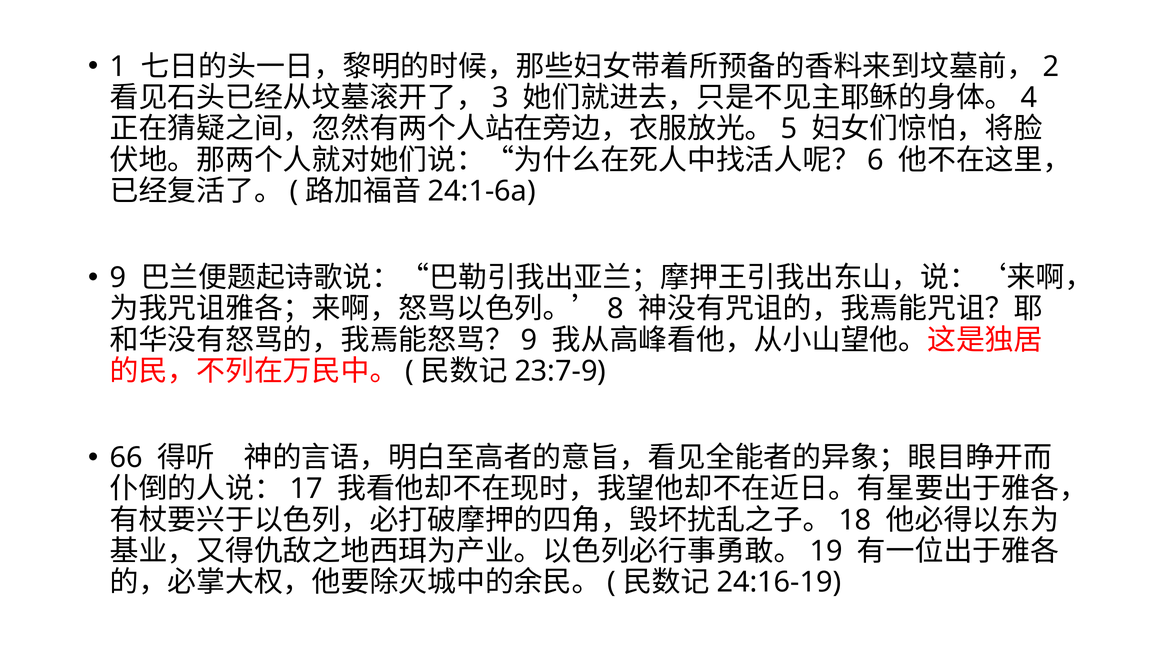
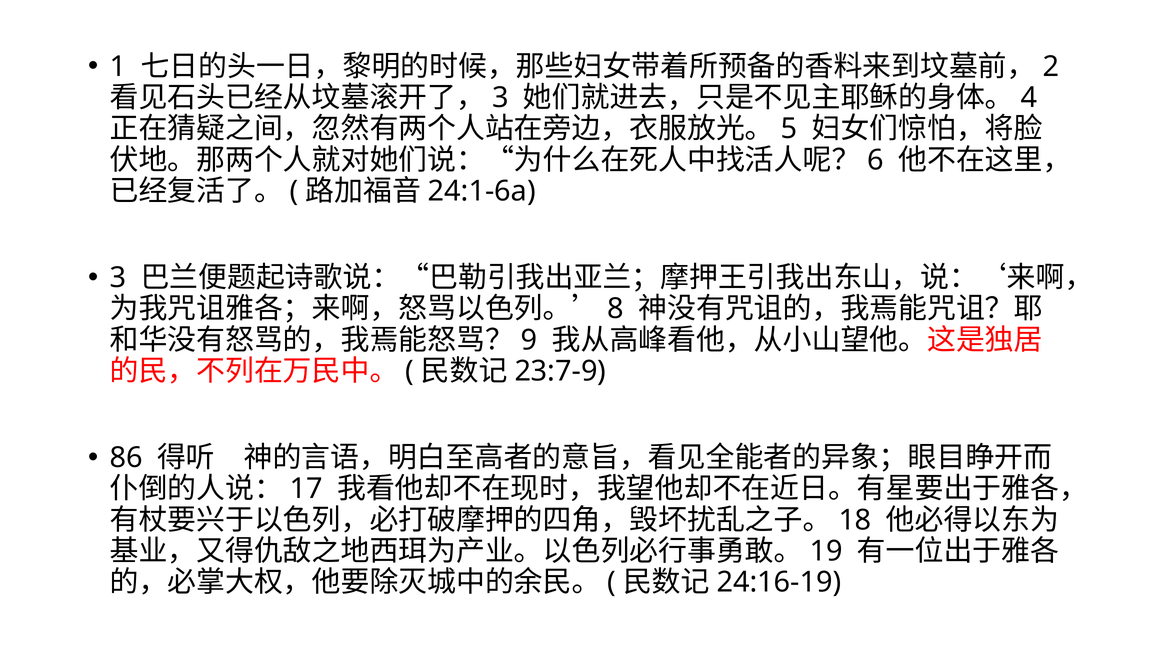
9 at (118, 278): 9 -> 3
66: 66 -> 86
